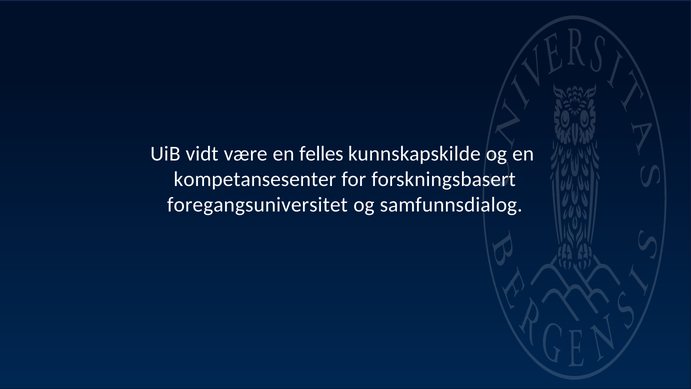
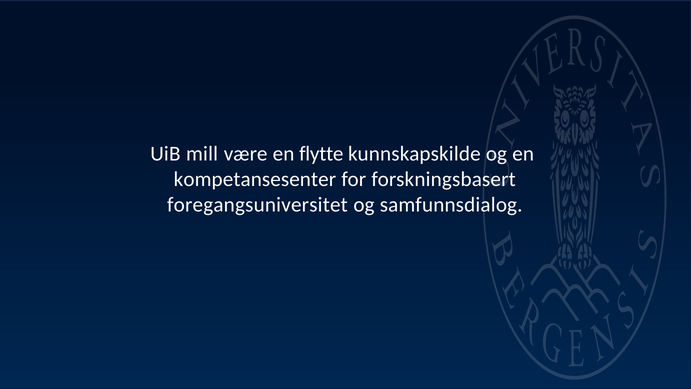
vidt: vidt -> mill
felles: felles -> flytte
